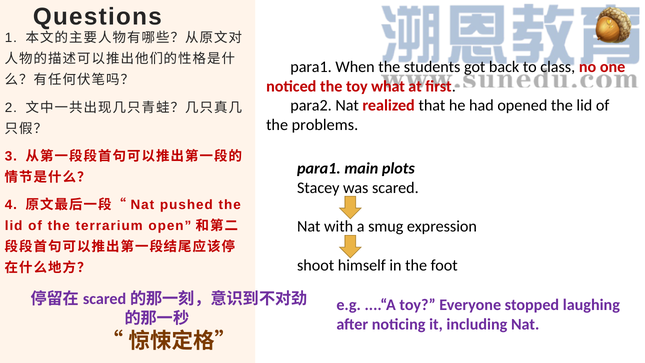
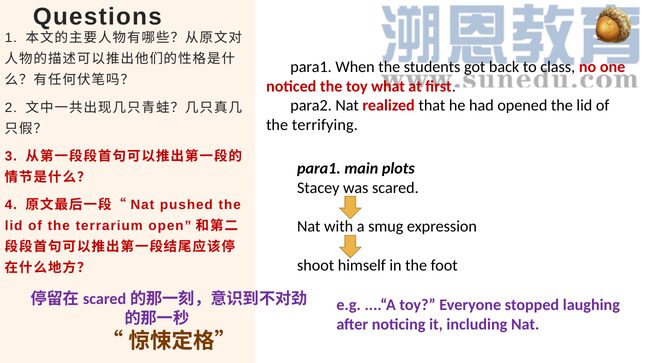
problems: problems -> terrifying
